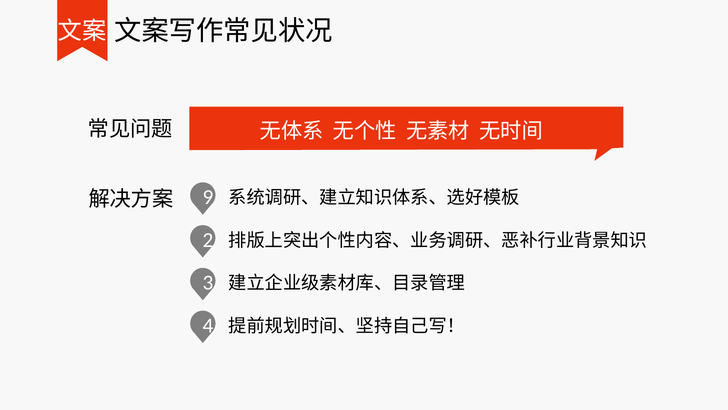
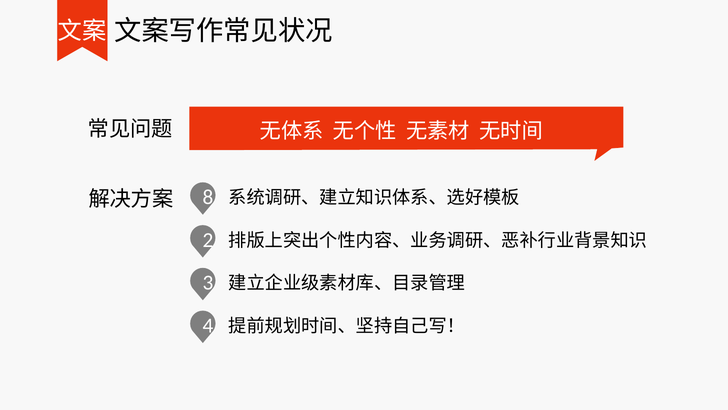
9: 9 -> 8
